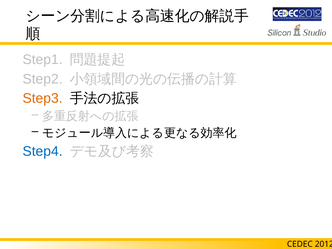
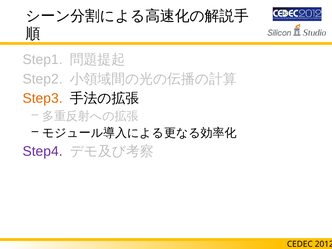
Step4 colour: blue -> purple
